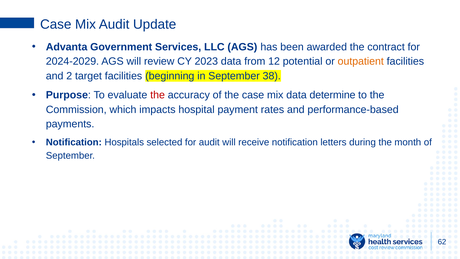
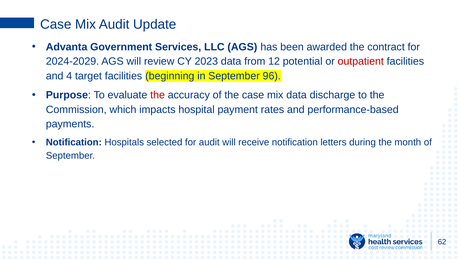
outpatient colour: orange -> red
2: 2 -> 4
38: 38 -> 96
determine: determine -> discharge
